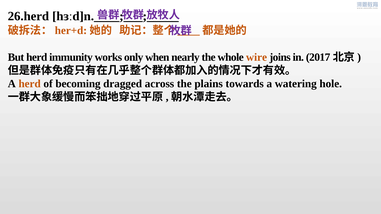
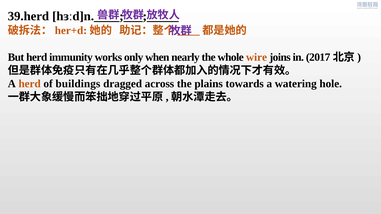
26.herd: 26.herd -> 39.herd
becoming: becoming -> buildings
